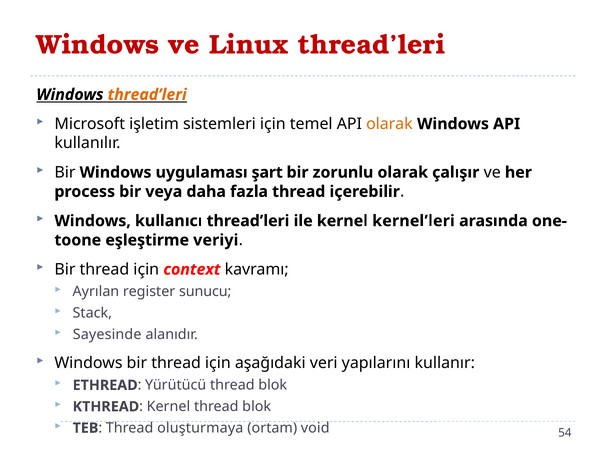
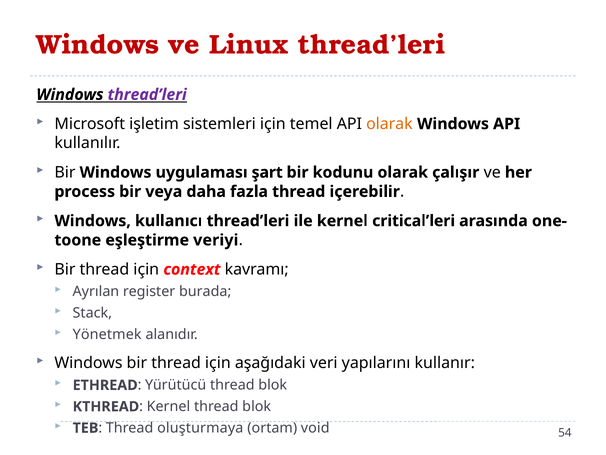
thread’leri at (147, 95) colour: orange -> purple
zorunlu: zorunlu -> kodunu
kernel’leri: kernel’leri -> critical’leri
sunucu: sunucu -> burada
Sayesinde: Sayesinde -> Yönetmek
